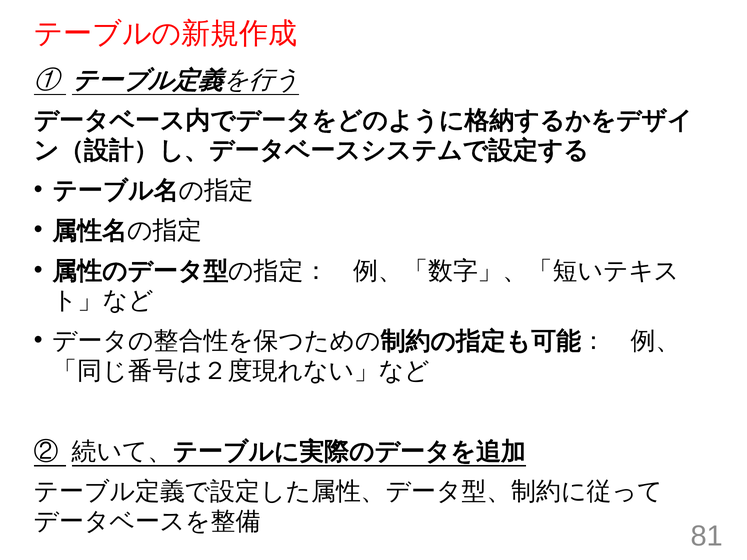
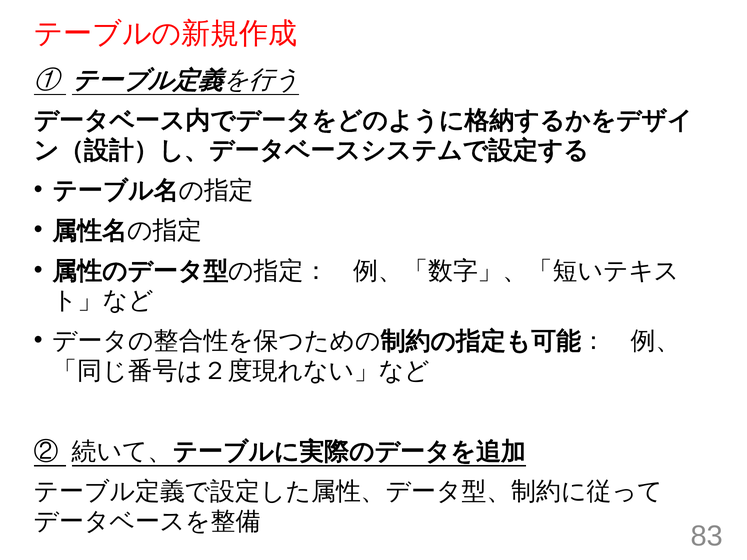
81: 81 -> 83
